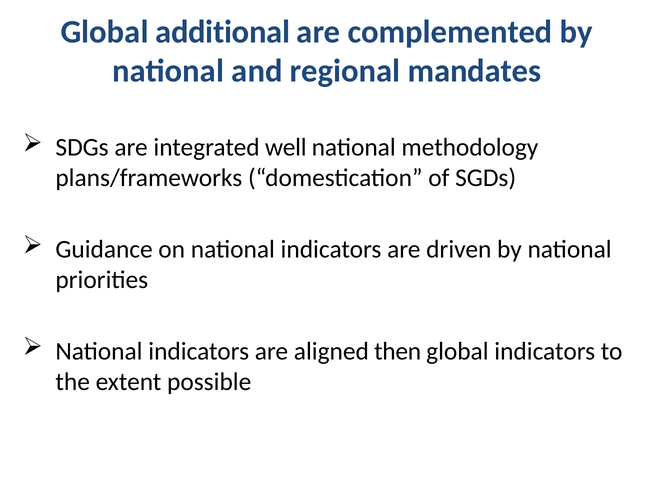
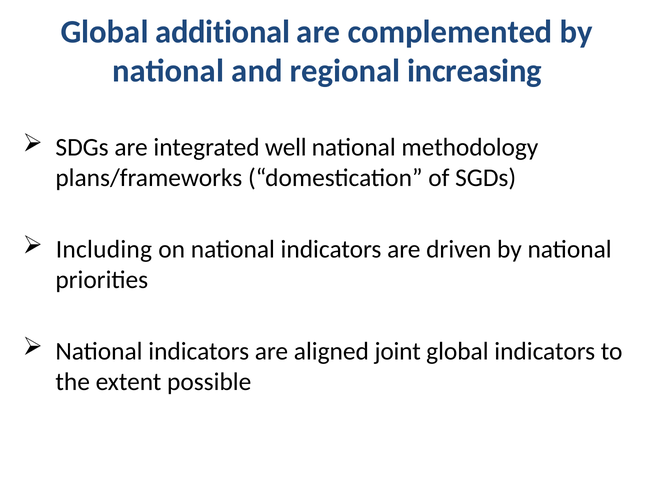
mandates: mandates -> increasing
Guidance: Guidance -> Including
then: then -> joint
